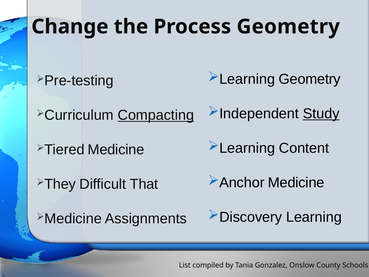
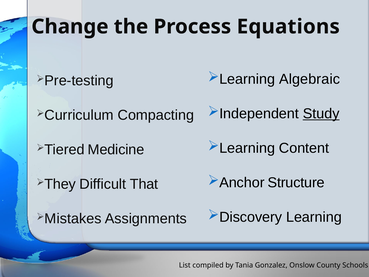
Process Geometry: Geometry -> Equations
Geometry at (310, 79): Geometry -> Algebraic
Compacting underline: present -> none
Medicine at (296, 182): Medicine -> Structure
Medicine at (73, 218): Medicine -> Mistakes
